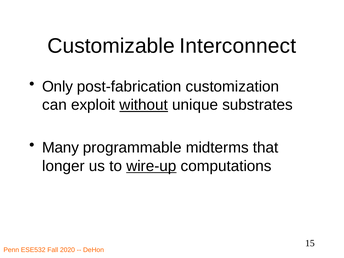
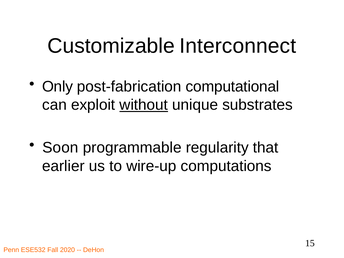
customization: customization -> computational
Many: Many -> Soon
midterms: midterms -> regularity
longer: longer -> earlier
wire-up underline: present -> none
